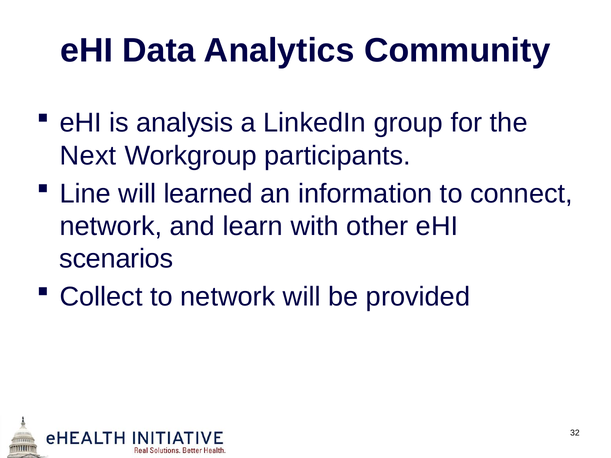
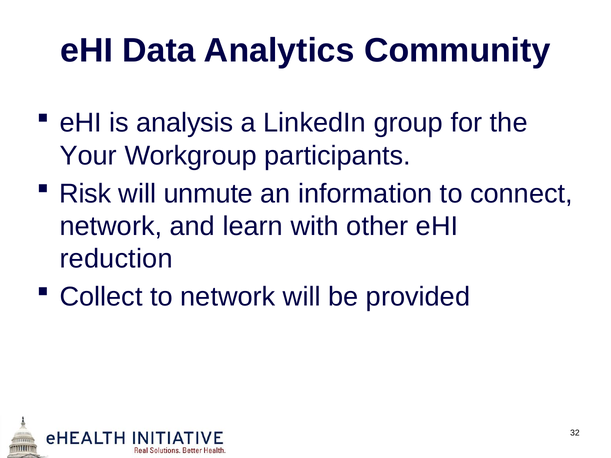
Next: Next -> Your
Line: Line -> Risk
learned: learned -> unmute
scenarios: scenarios -> reduction
